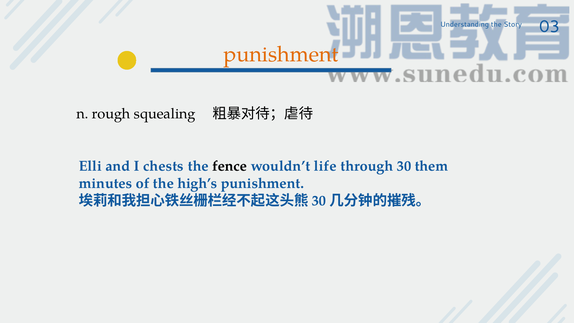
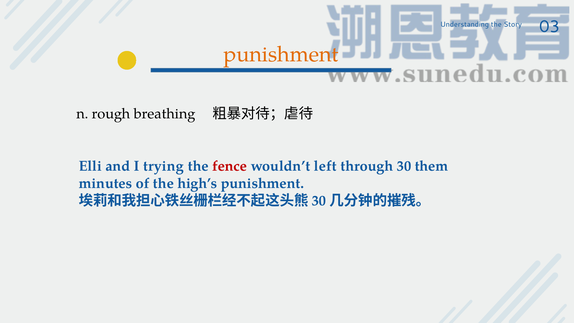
squealing: squealing -> breathing
chests: chests -> trying
fence colour: black -> red
life: life -> left
